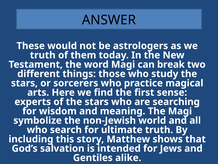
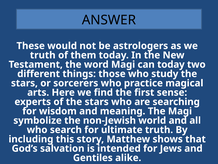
can break: break -> today
